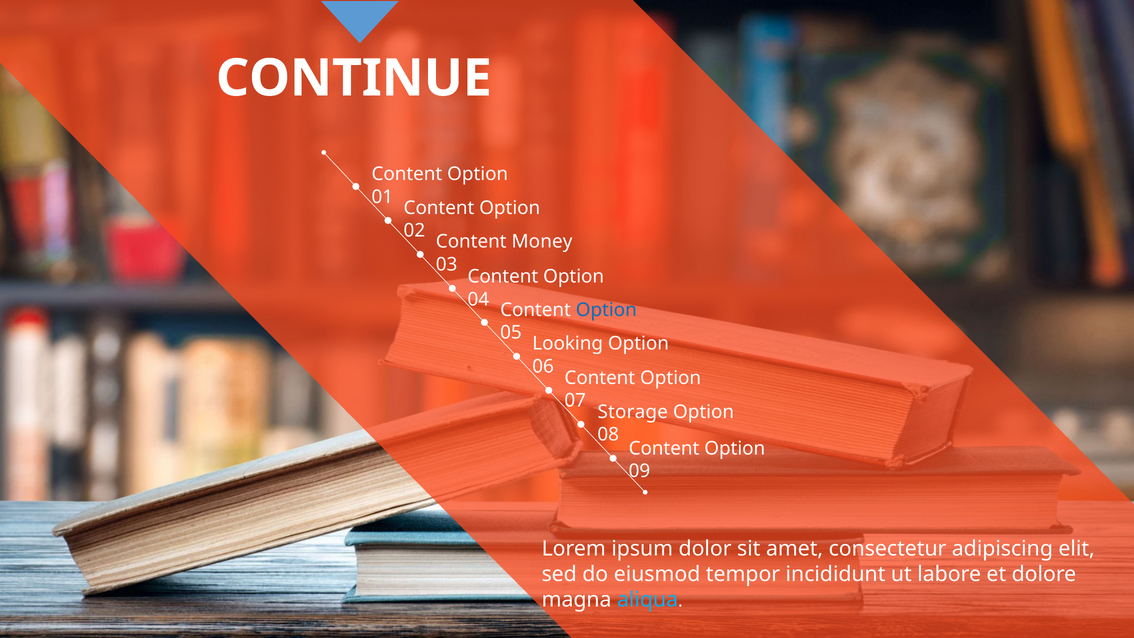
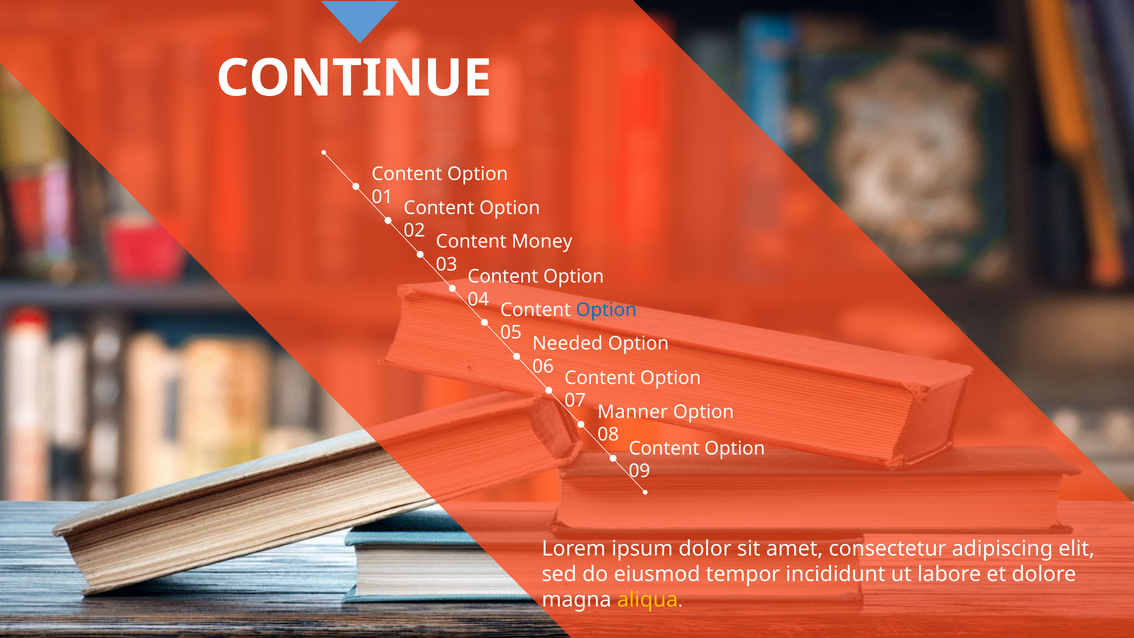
Looking: Looking -> Needed
Storage: Storage -> Manner
aliqua colour: light blue -> yellow
